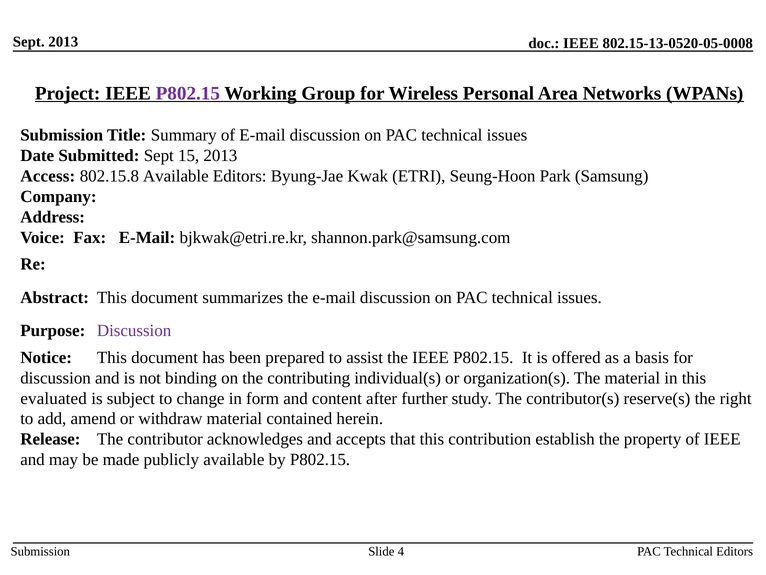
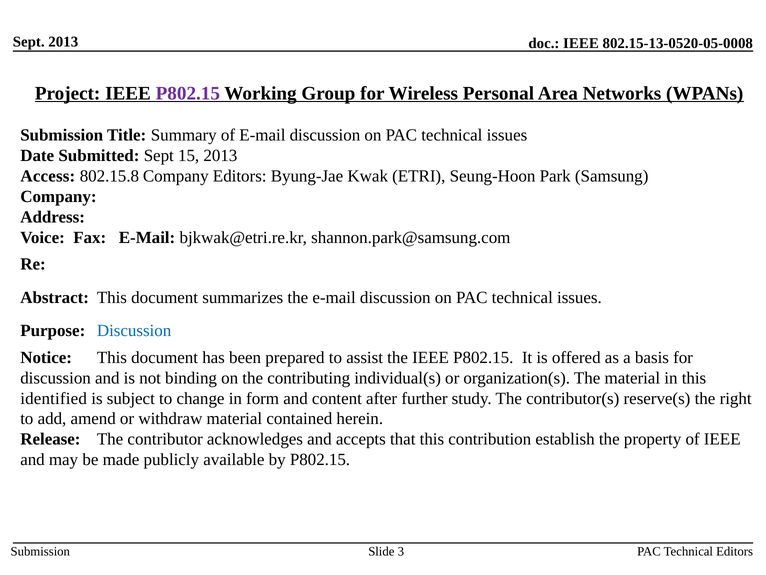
802.15.8 Available: Available -> Company
Discussion at (134, 330) colour: purple -> blue
evaluated: evaluated -> identified
4: 4 -> 3
